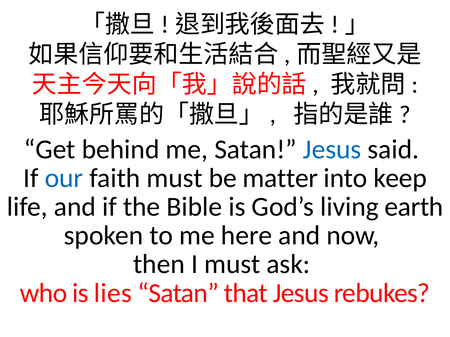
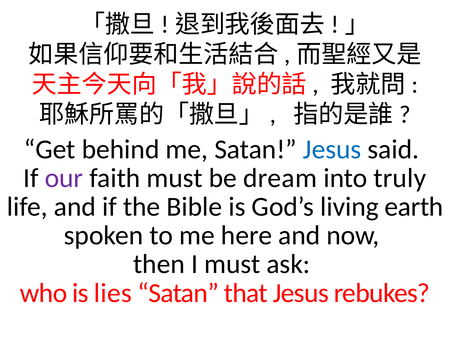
our colour: blue -> purple
matter: matter -> dream
keep: keep -> truly
